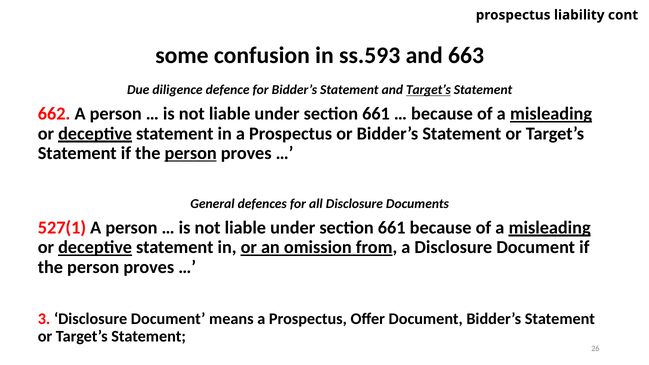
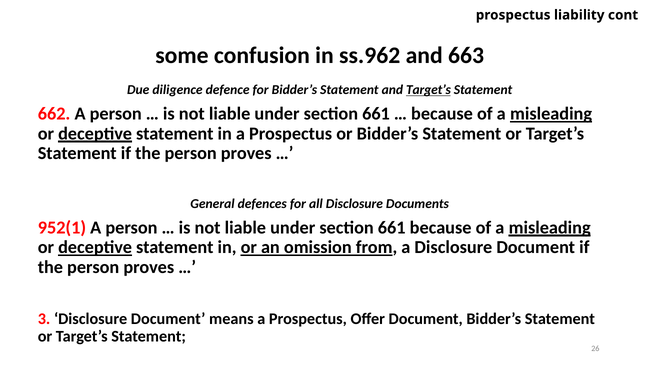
ss.593: ss.593 -> ss.962
person at (191, 153) underline: present -> none
527(1: 527(1 -> 952(1
